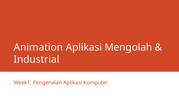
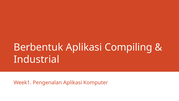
Animation: Animation -> Berbentuk
Mengolah: Mengolah -> Compiling
